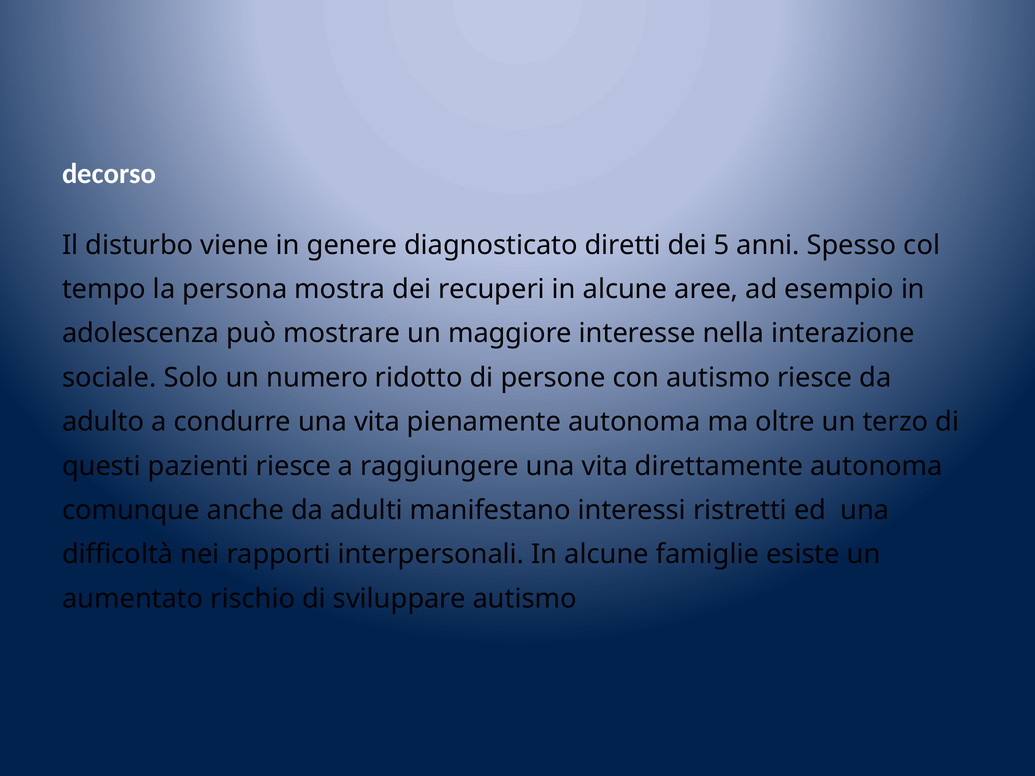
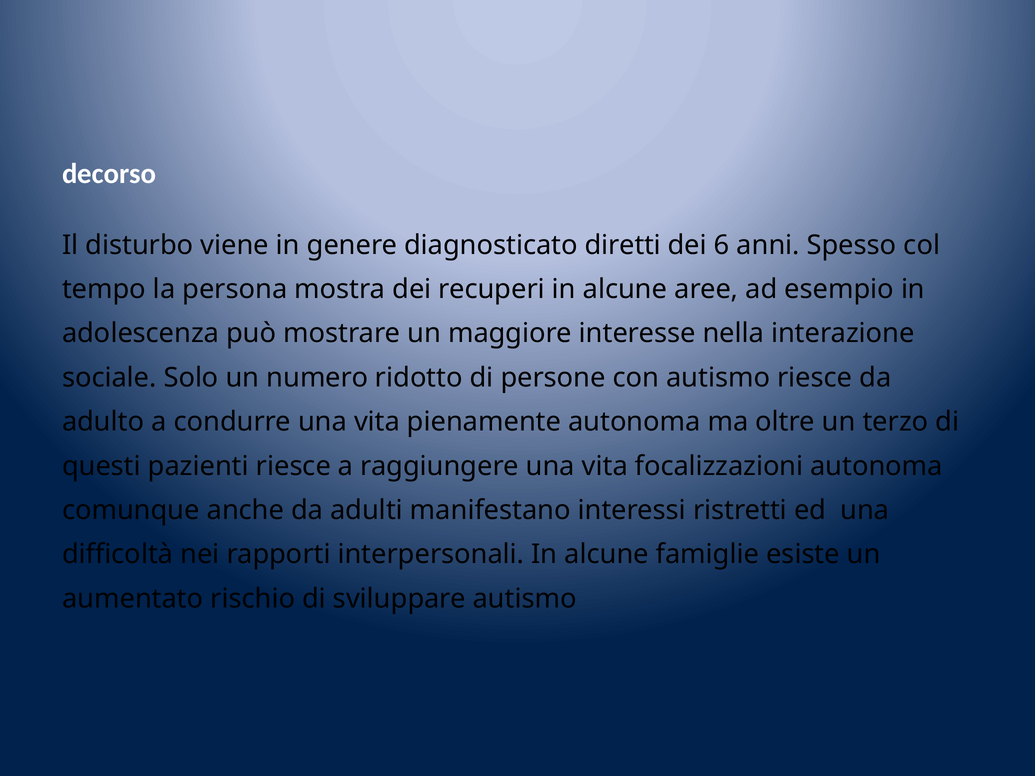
5: 5 -> 6
direttamente: direttamente -> focalizzazioni
